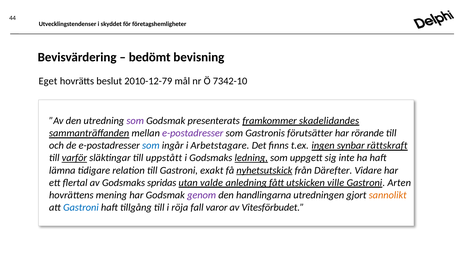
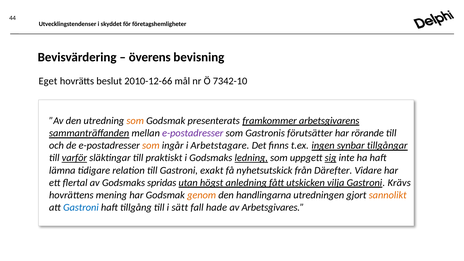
bedömt: bedömt -> överens
2010-12-79: 2010-12-79 -> 2010-12-66
som at (135, 121) colour: purple -> orange
skadelidandes: skadelidandes -> arbetsgivarens
som at (151, 146) colour: blue -> orange
rättskraft: rättskraft -> tillgångar
uppstått: uppstått -> praktiskt
sig underline: none -> present
nyhetsutskick underline: present -> none
valde: valde -> högst
ville: ville -> vilja
Arten: Arten -> Krävs
genom colour: purple -> orange
röja: röja -> sätt
varor: varor -> hade
Vitesförbudet: Vitesförbudet -> Arbetsgivares
